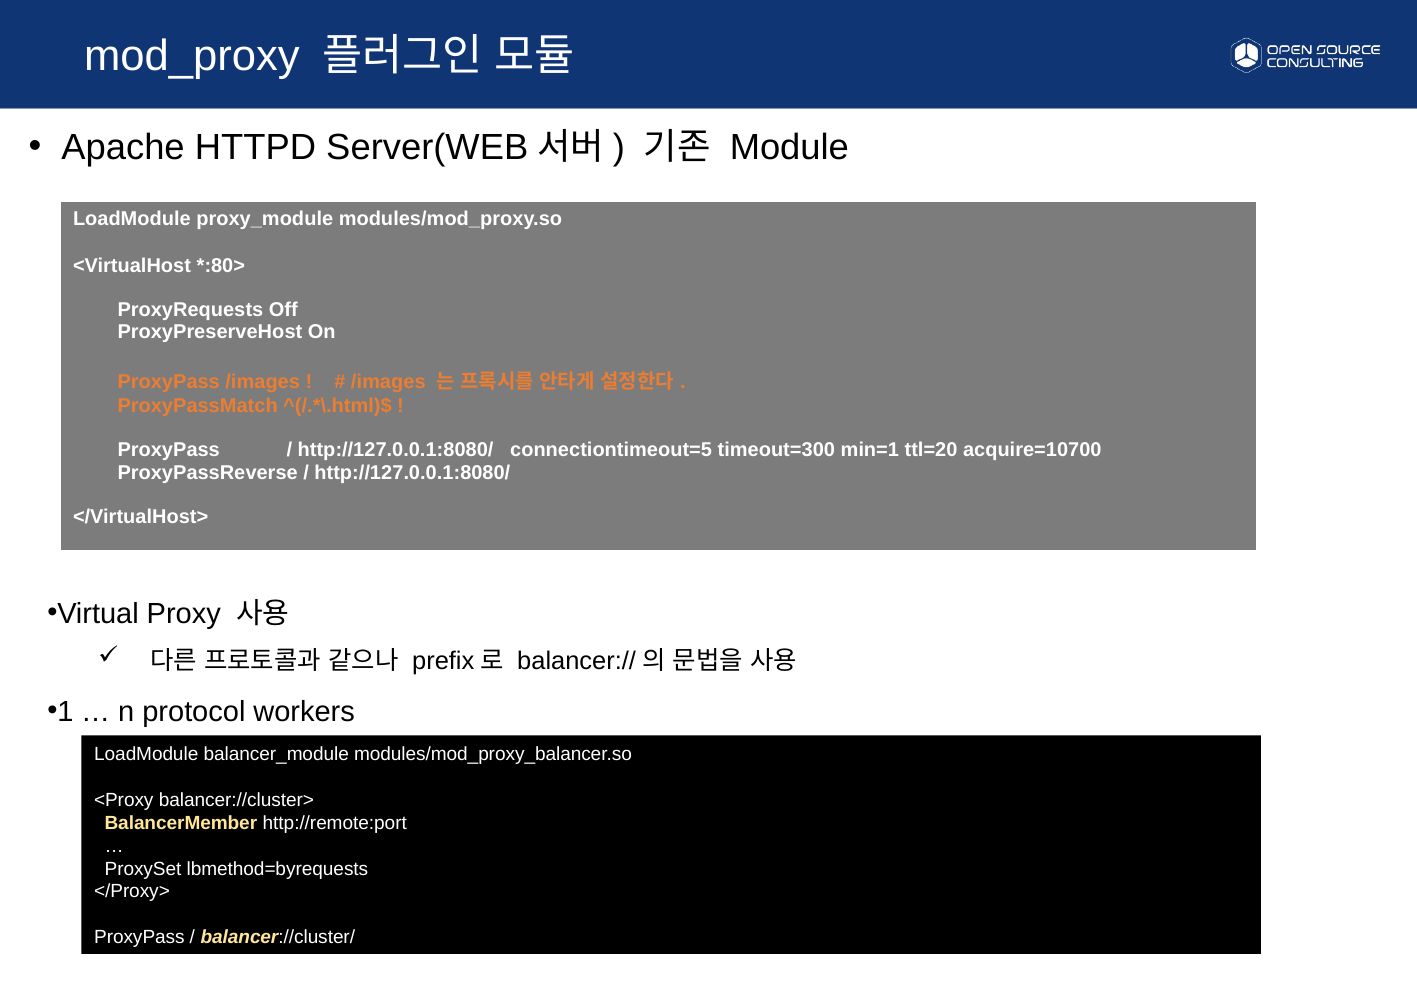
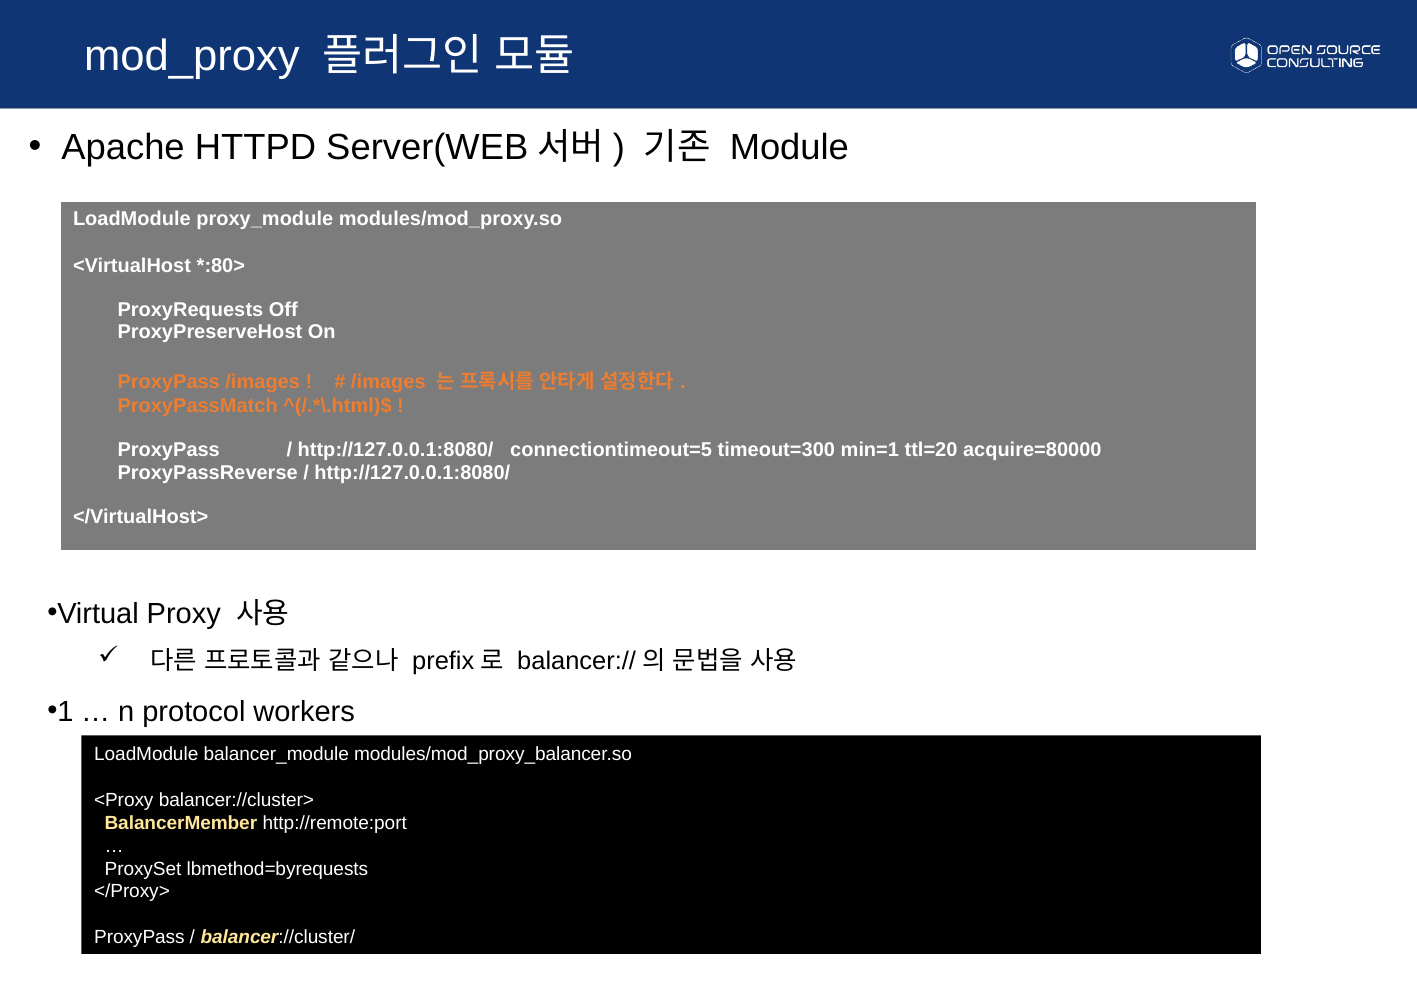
acquire=10700: acquire=10700 -> acquire=80000
